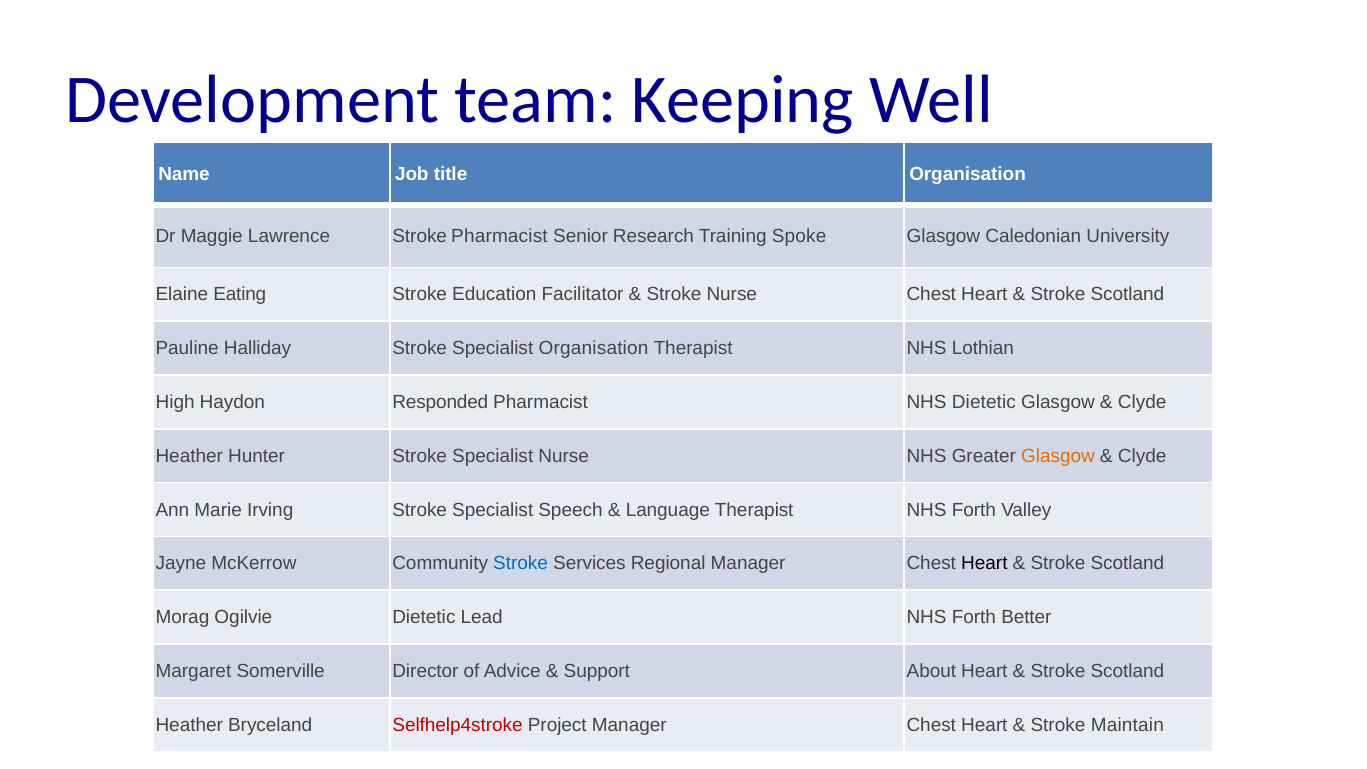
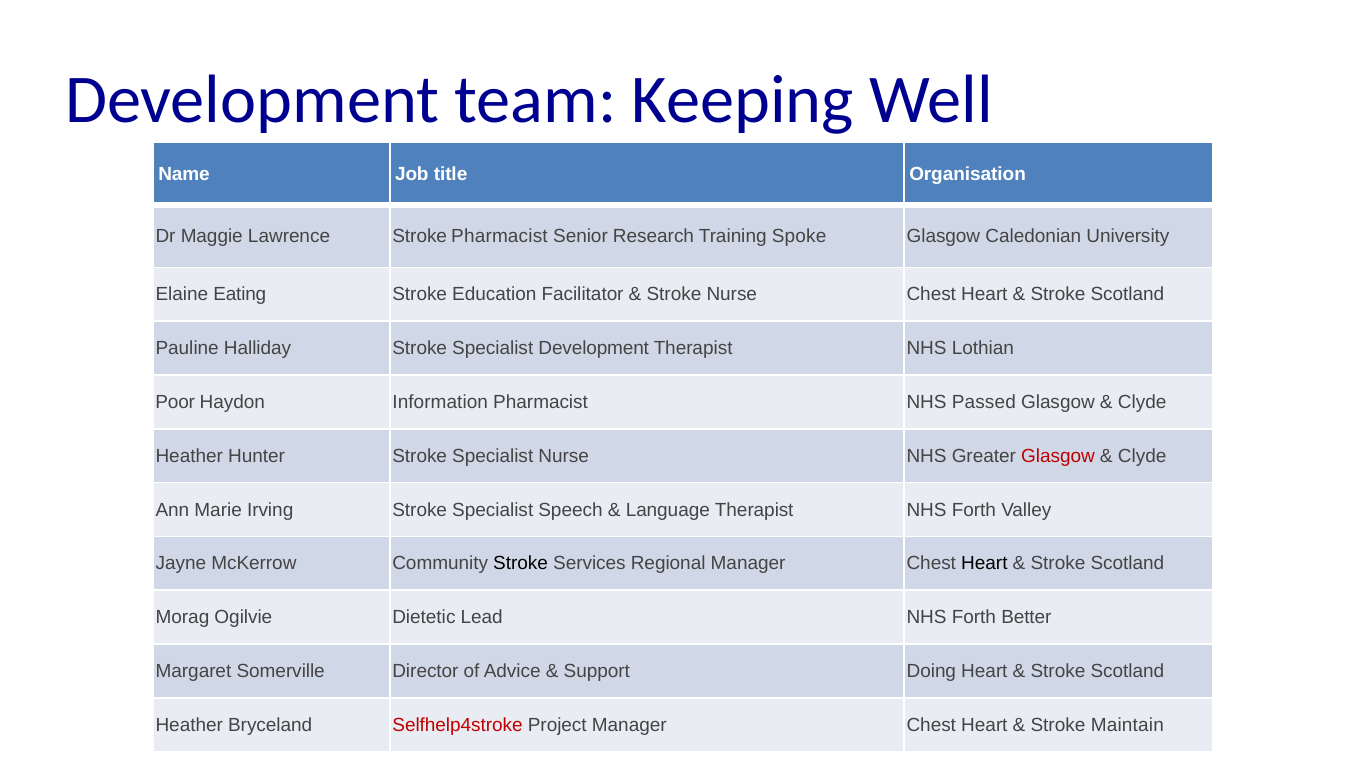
Specialist Organisation: Organisation -> Development
High: High -> Poor
Responded: Responded -> Information
NHS Dietetic: Dietetic -> Passed
Glasgow at (1058, 456) colour: orange -> red
Stroke at (521, 564) colour: blue -> black
About: About -> Doing
